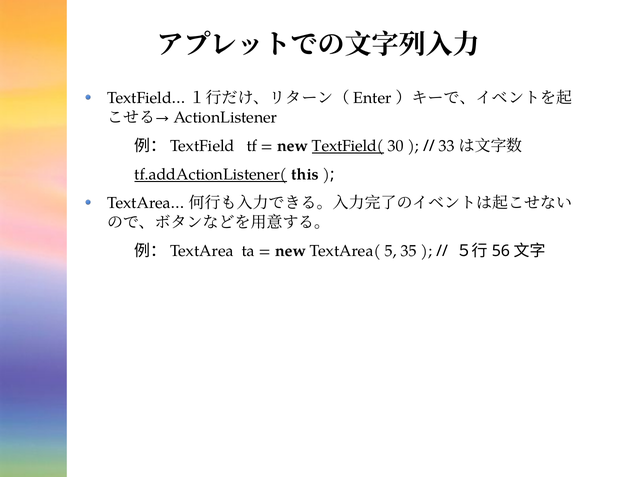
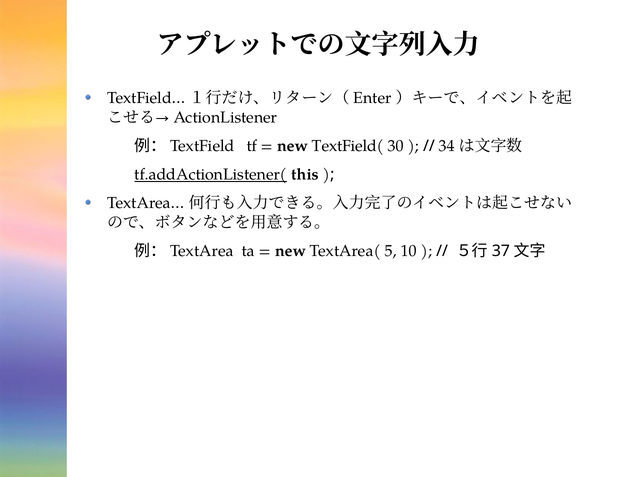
TextField( underline: present -> none
33: 33 -> 34
35: 35 -> 10
56: 56 -> 37
